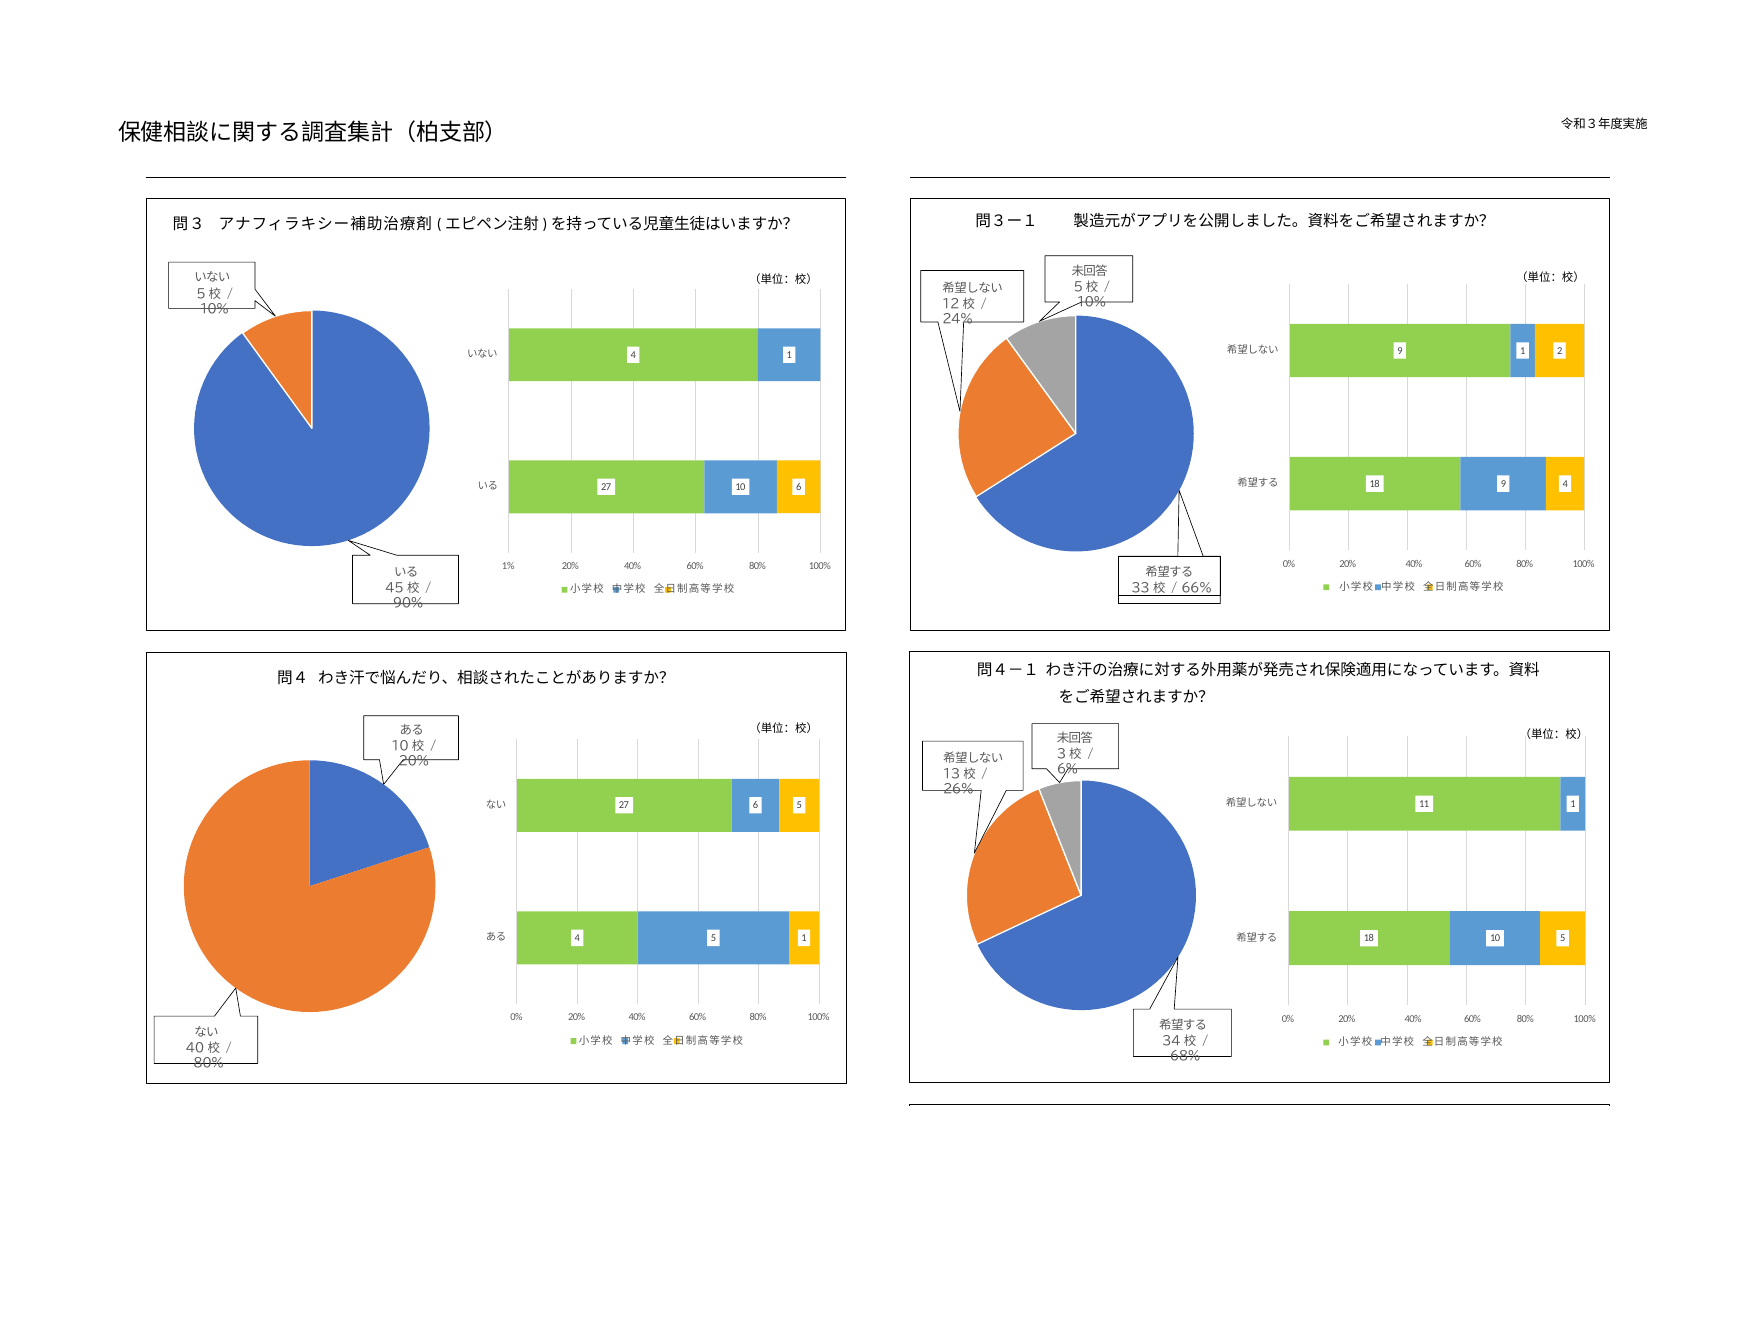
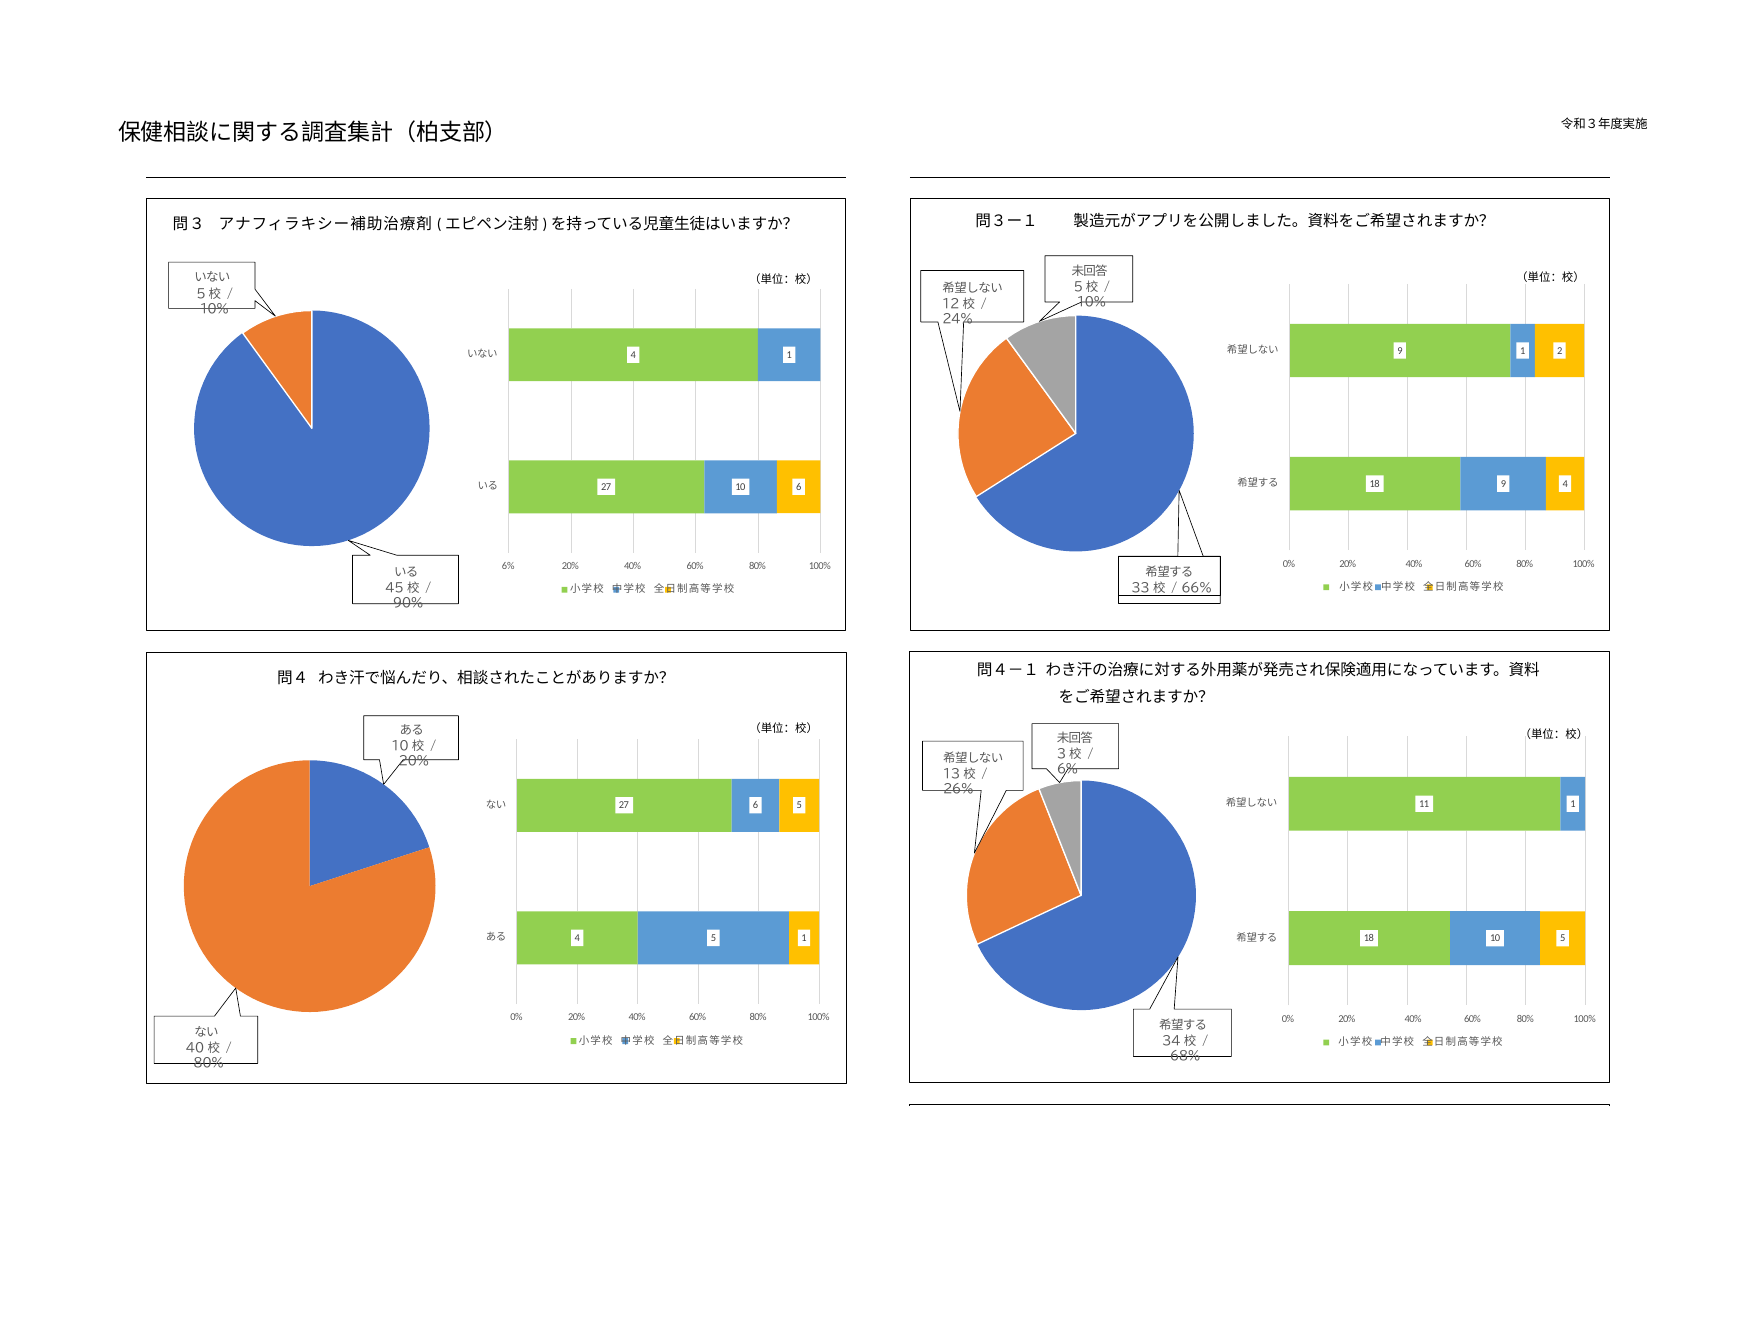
1% at (508, 566): 1% -> 6%
